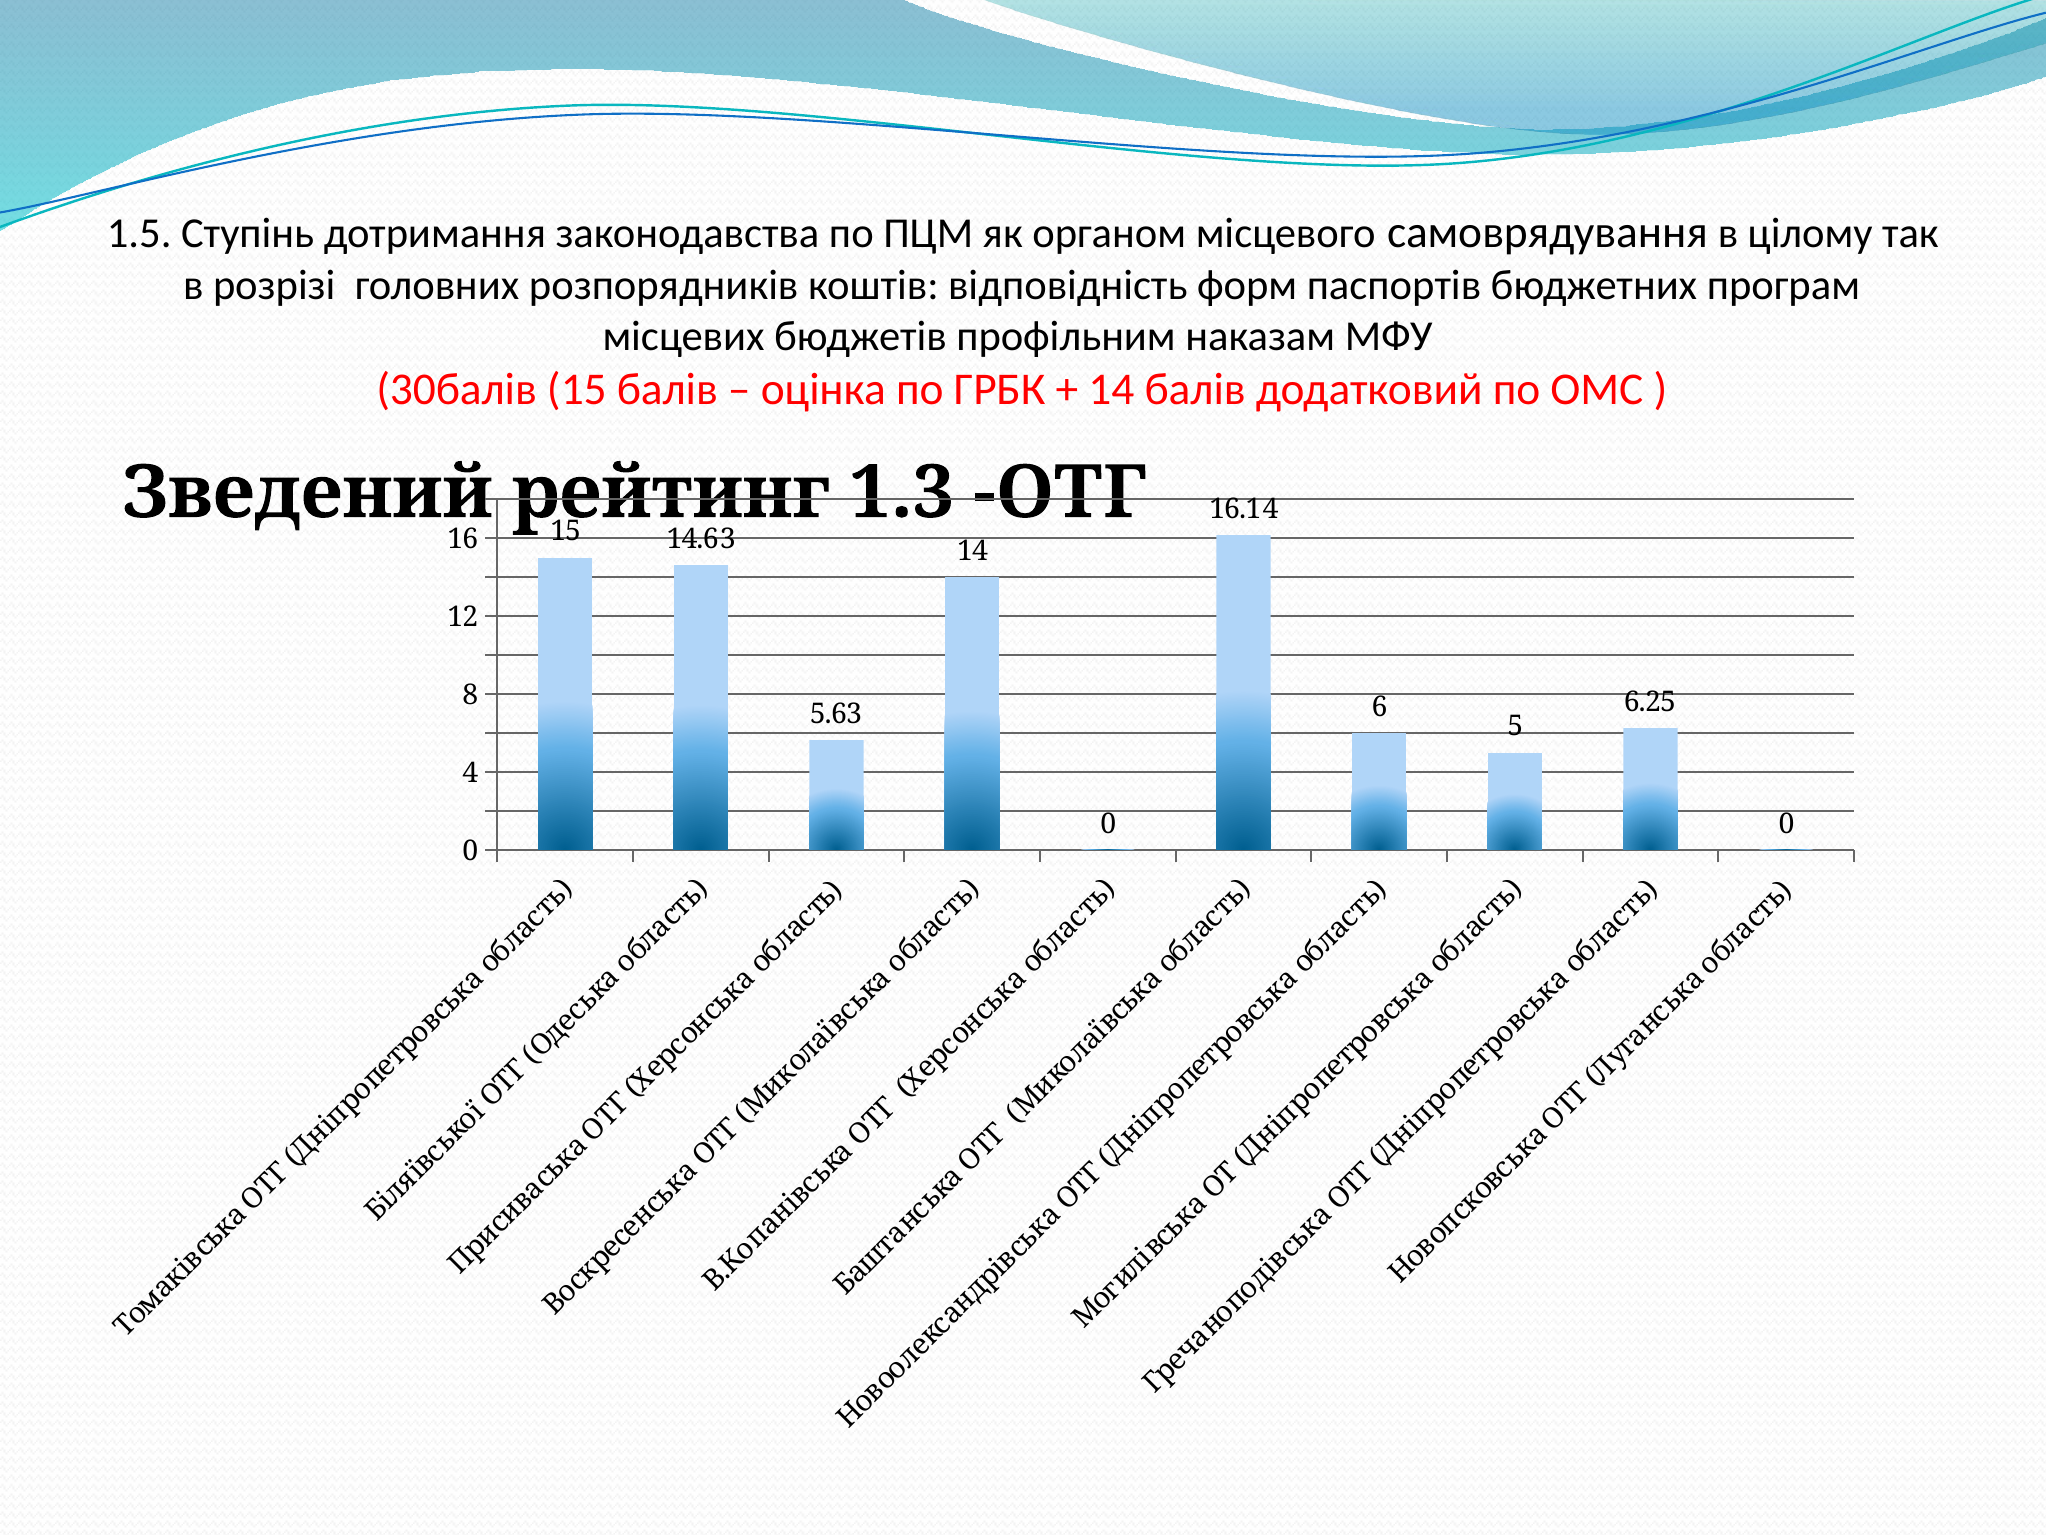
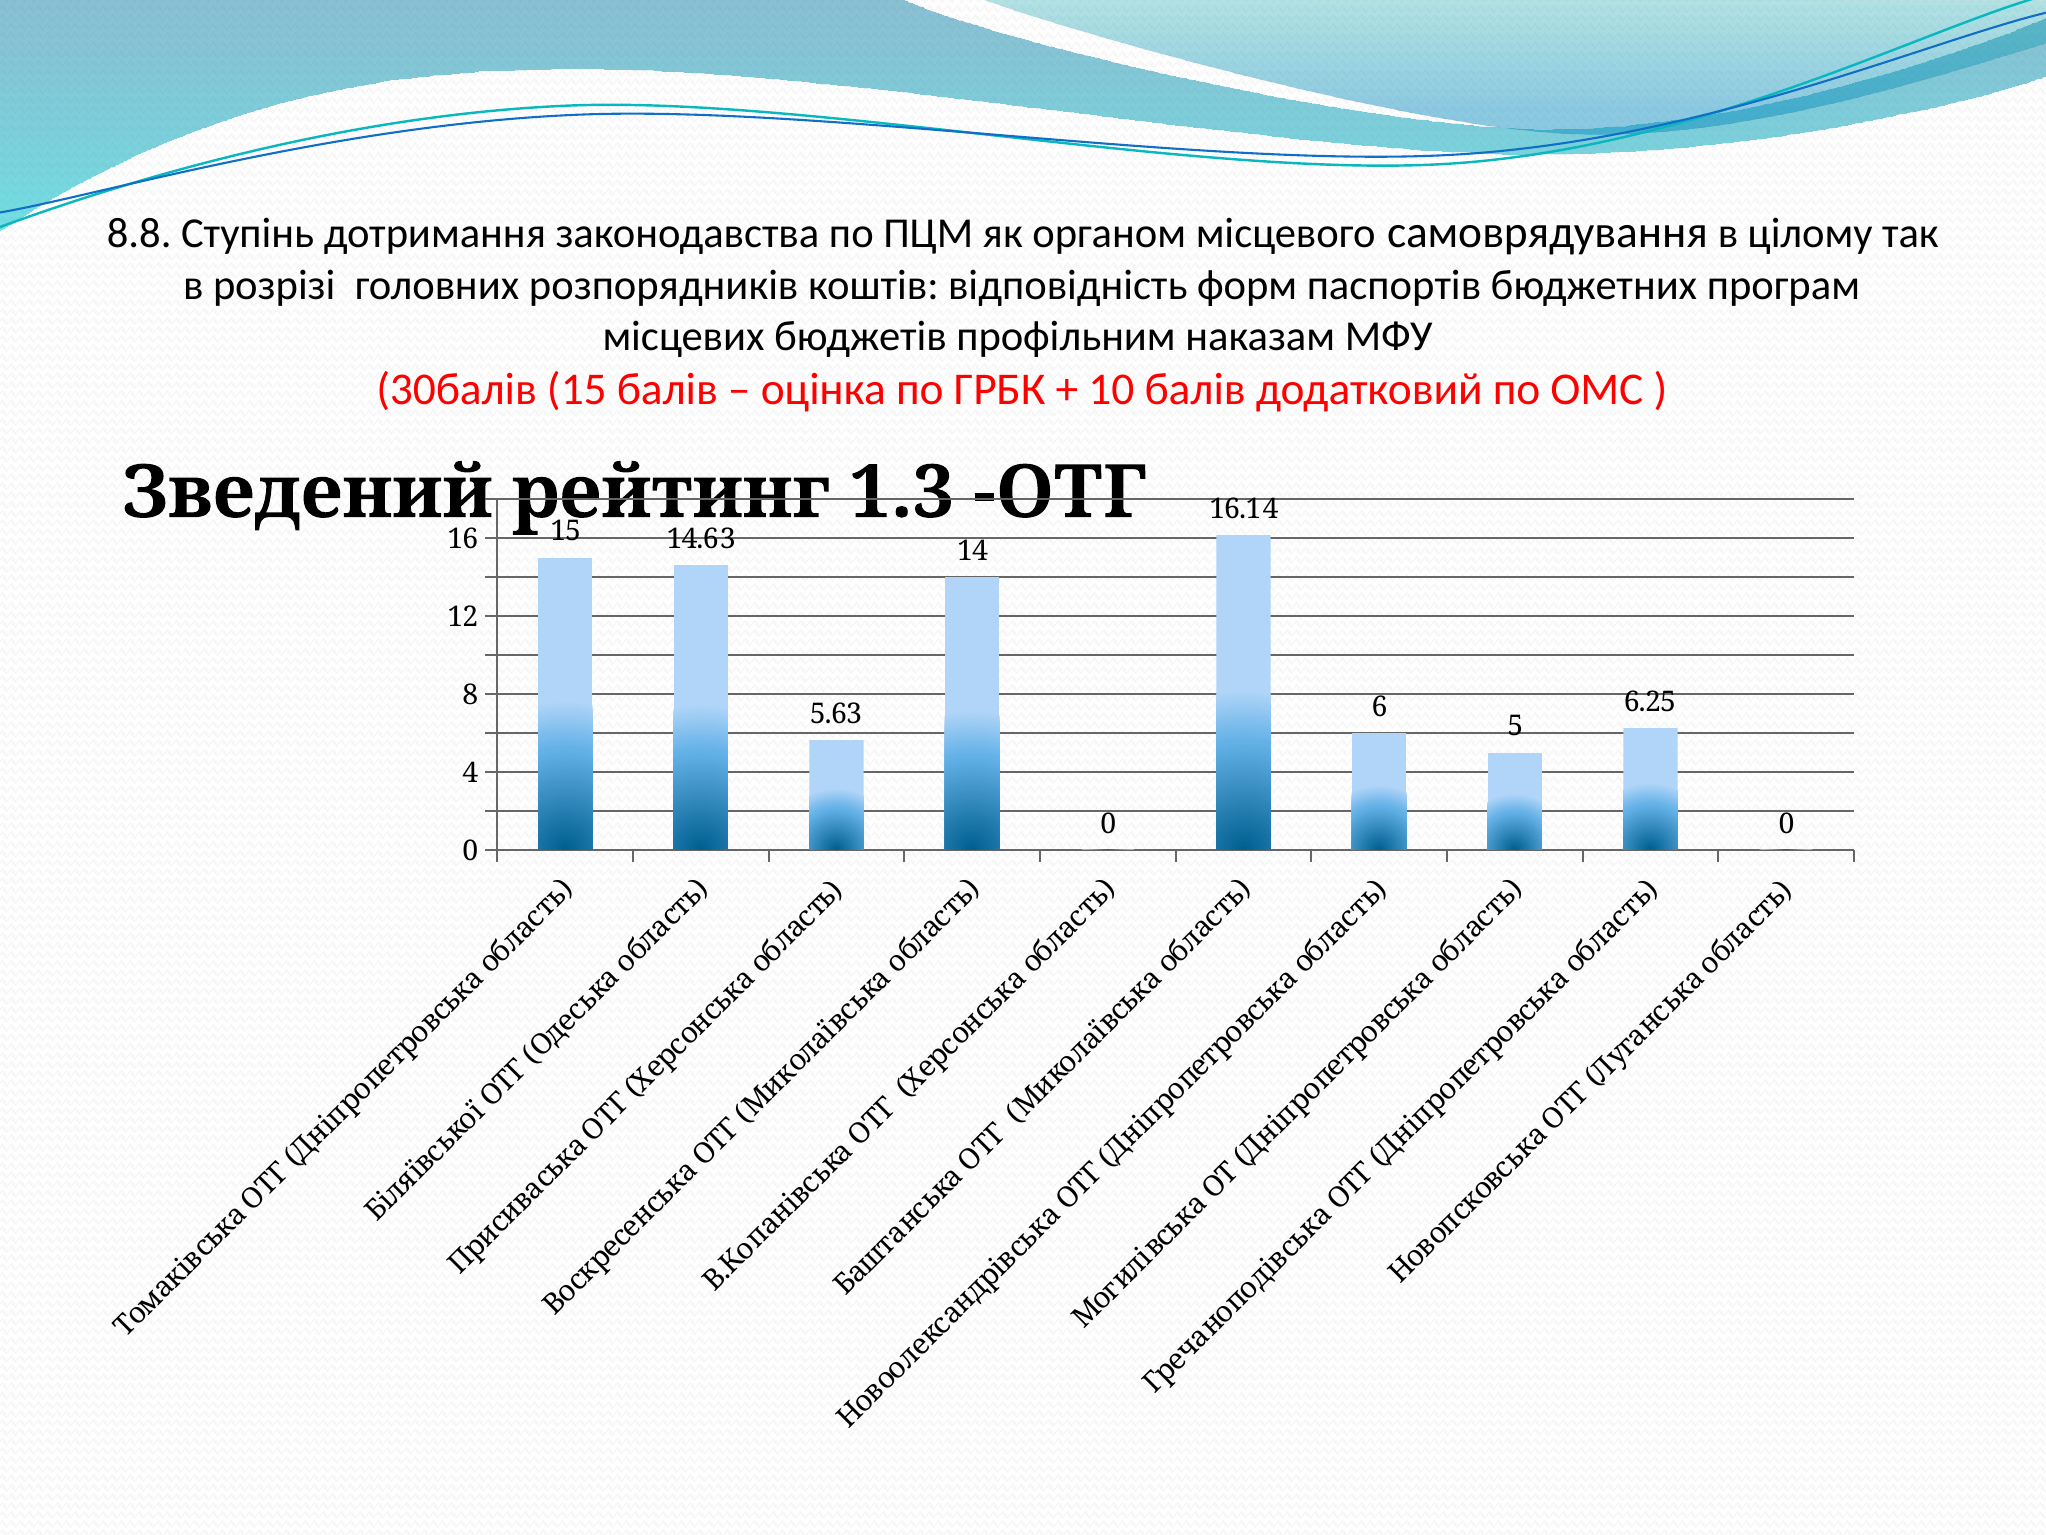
1.5: 1.5 -> 8.8
14 at (1111, 389): 14 -> 10
